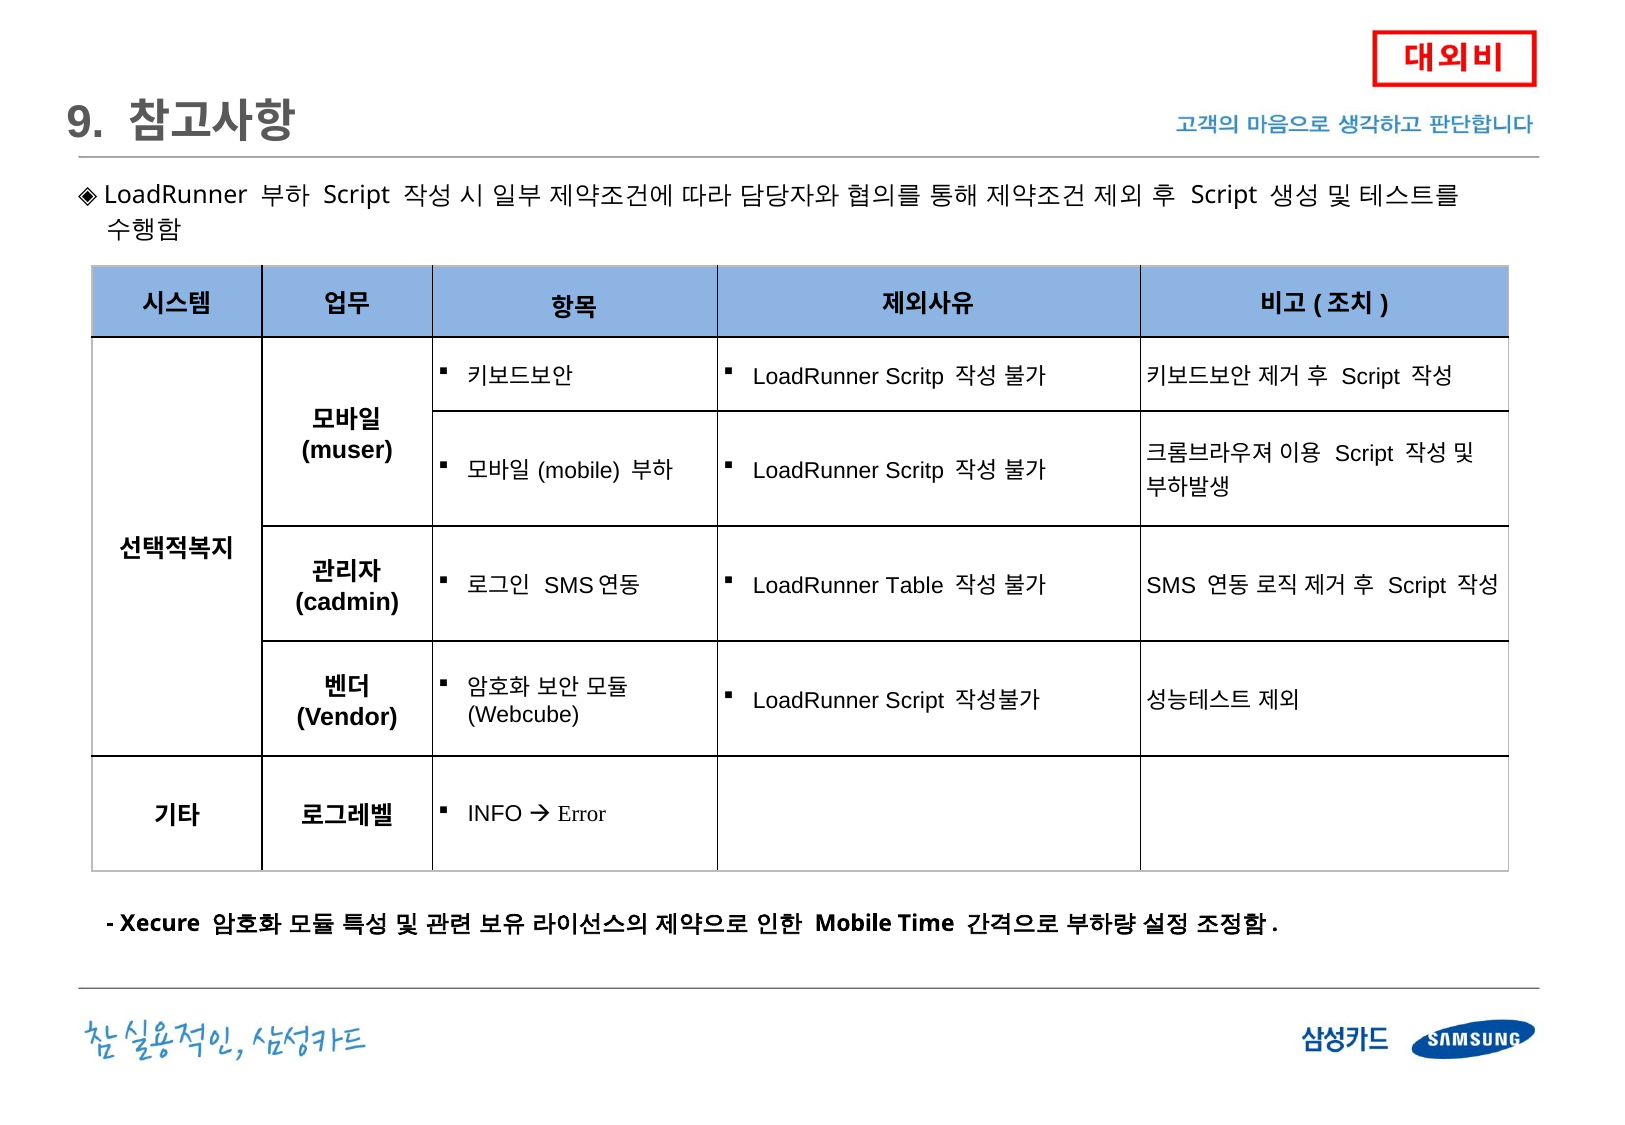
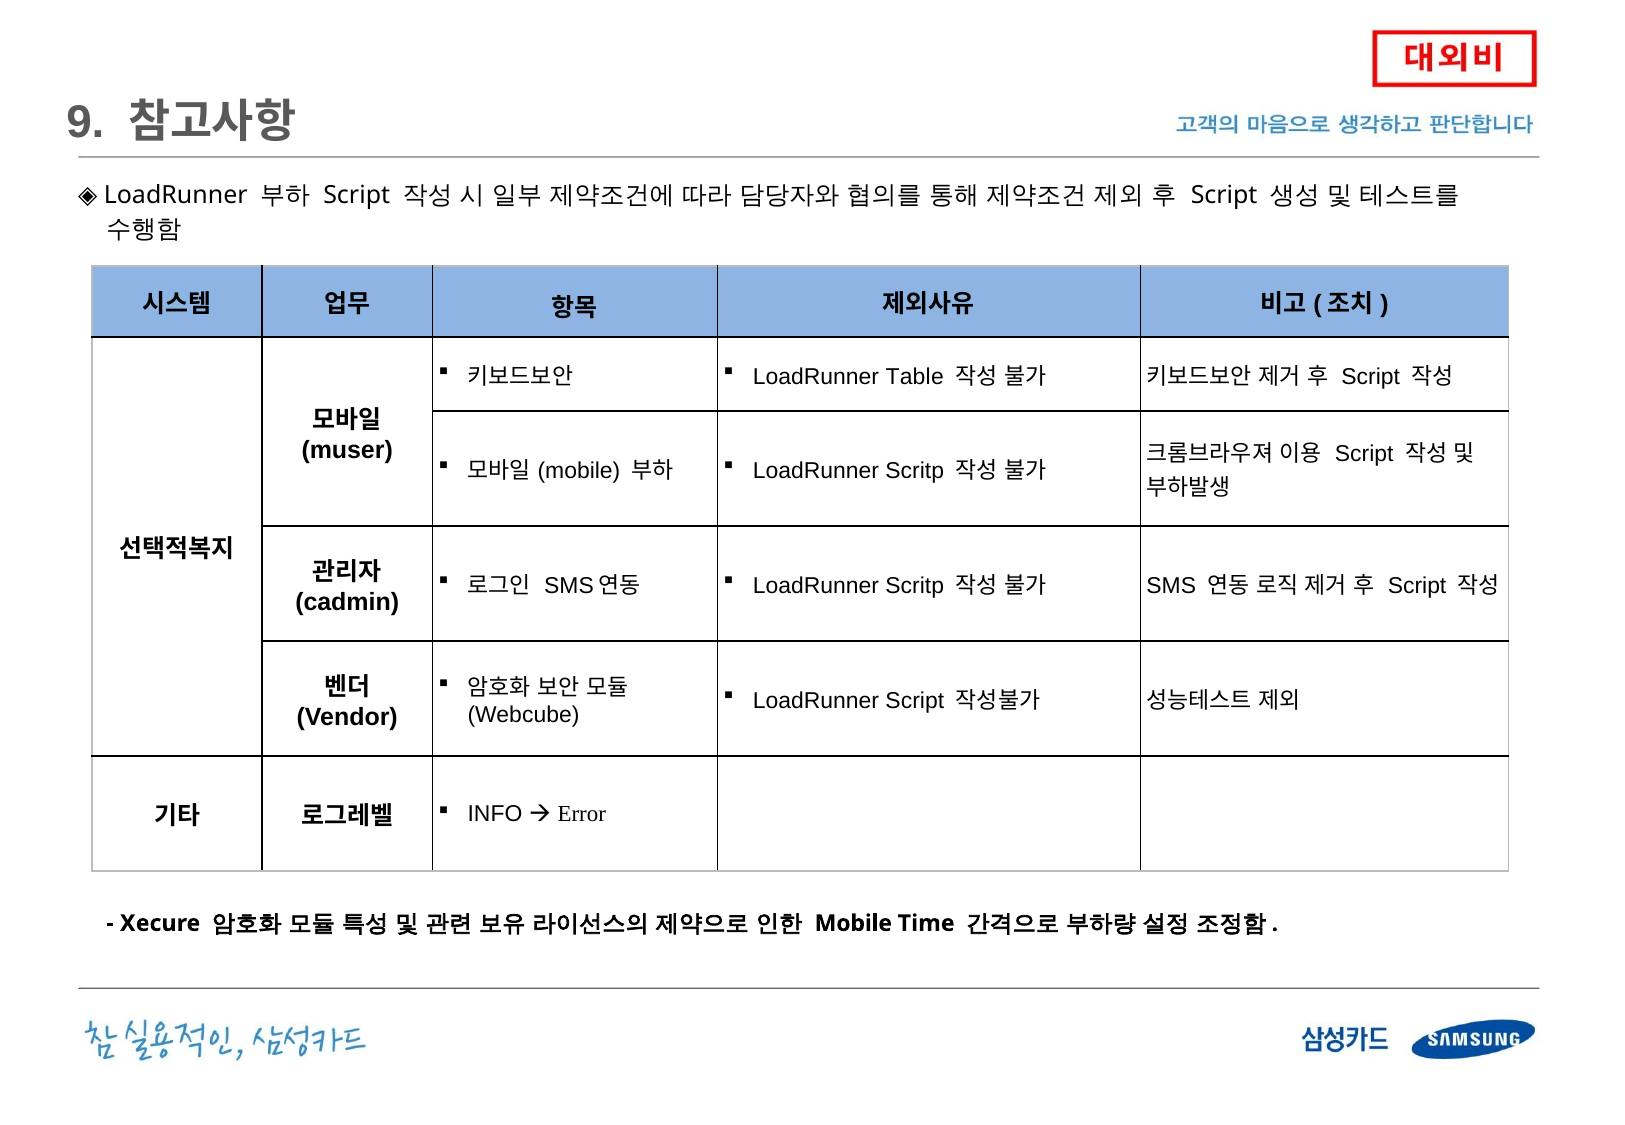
Scritp at (915, 377): Scritp -> Table
Table at (915, 586): Table -> Scritp
